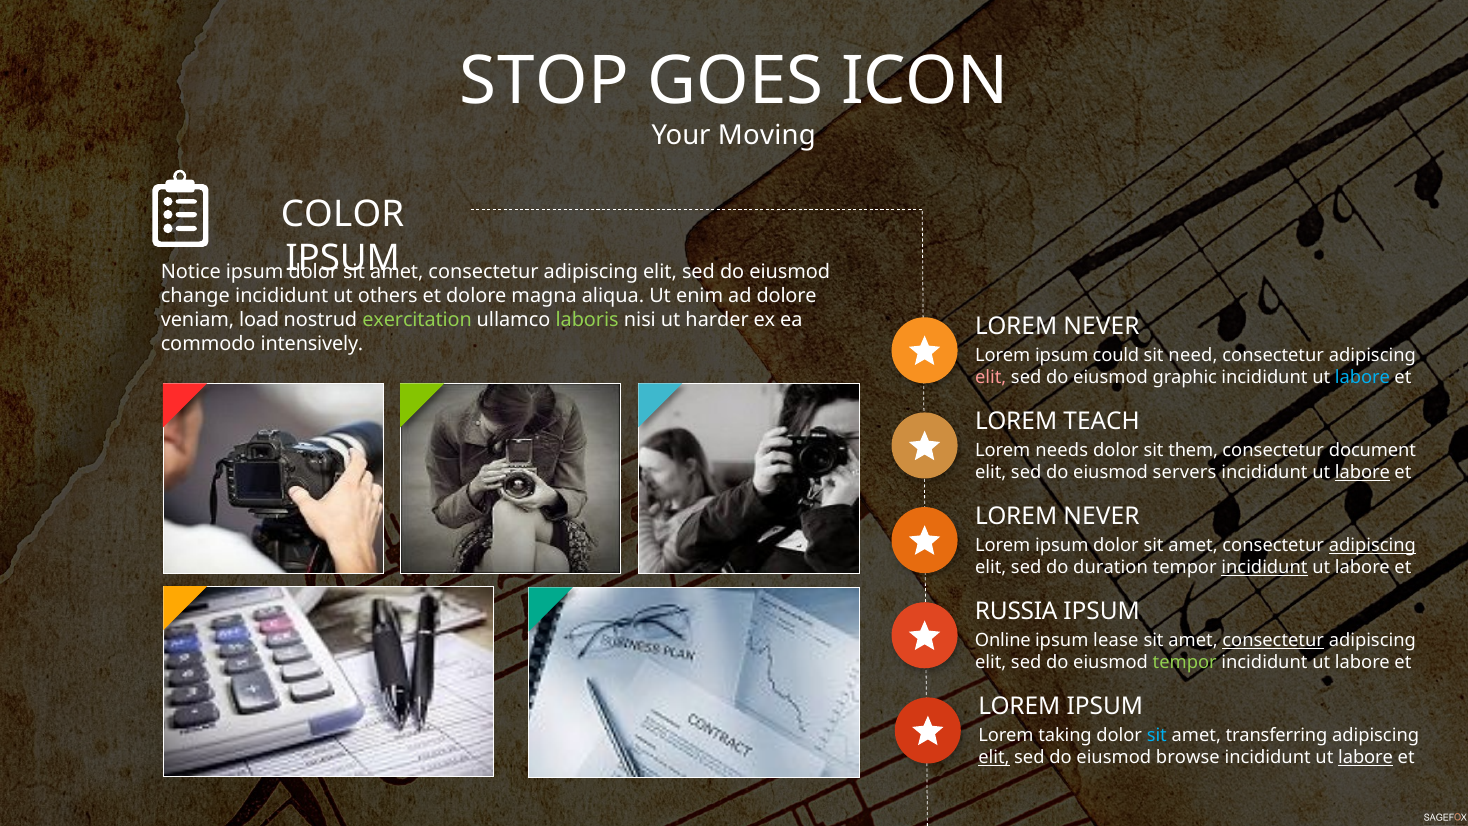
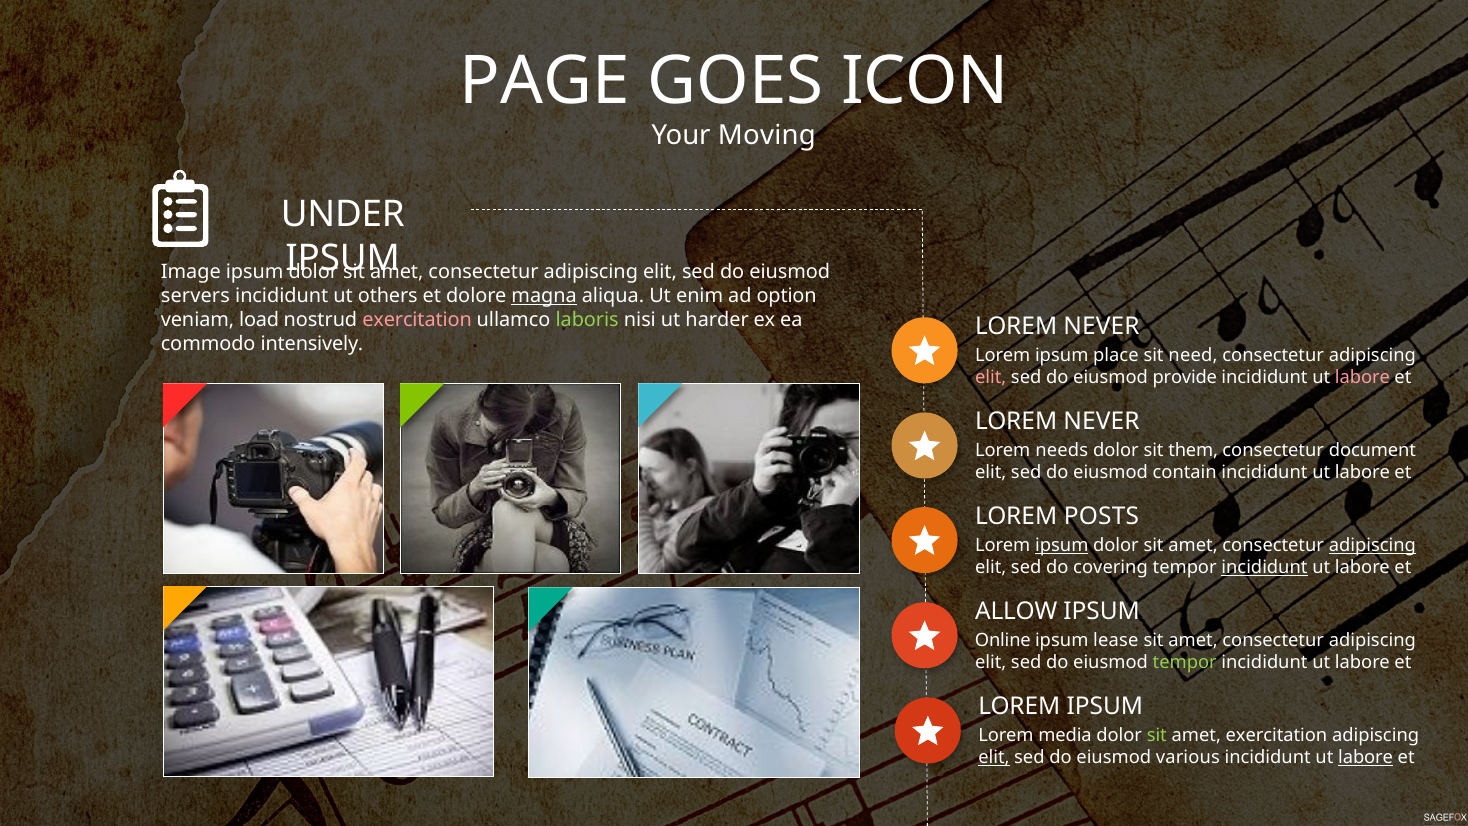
STOP: STOP -> PAGE
COLOR: COLOR -> UNDER
Notice: Notice -> Image
change: change -> servers
magna underline: none -> present
ad dolore: dolore -> option
exercitation at (417, 320) colour: light green -> pink
could: could -> place
graphic: graphic -> provide
labore at (1362, 377) colour: light blue -> pink
TEACH at (1102, 421): TEACH -> NEVER
servers: servers -> contain
labore at (1362, 472) underline: present -> none
NEVER at (1102, 516): NEVER -> POSTS
ipsum at (1062, 545) underline: none -> present
duration: duration -> covering
RUSSIA: RUSSIA -> ALLOW
consectetur at (1273, 640) underline: present -> none
taking: taking -> media
sit at (1157, 735) colour: light blue -> light green
amet transferring: transferring -> exercitation
browse: browse -> various
